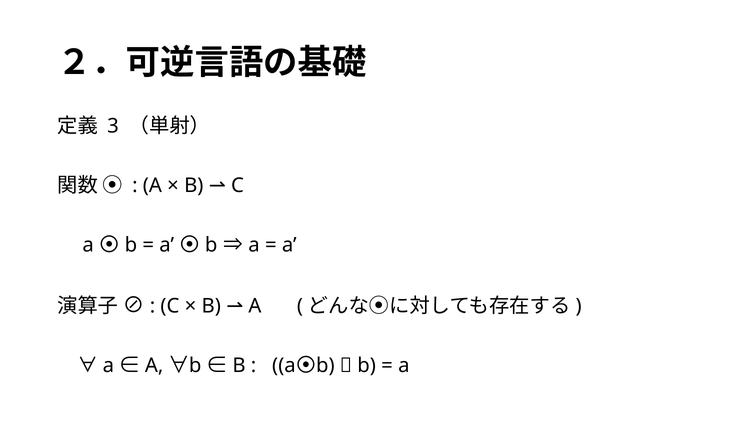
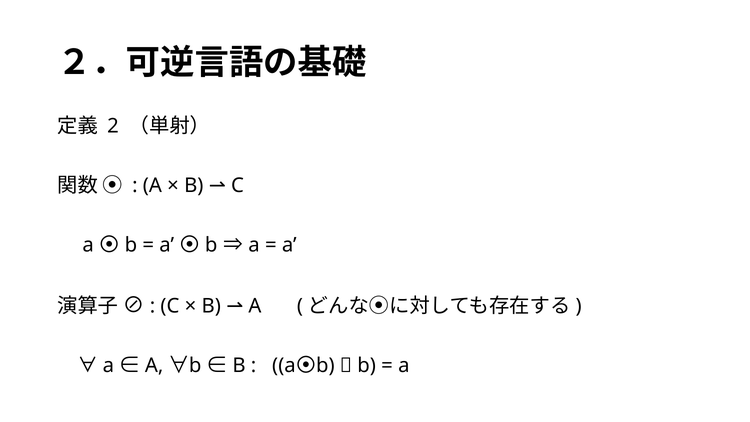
3: 3 -> 2
